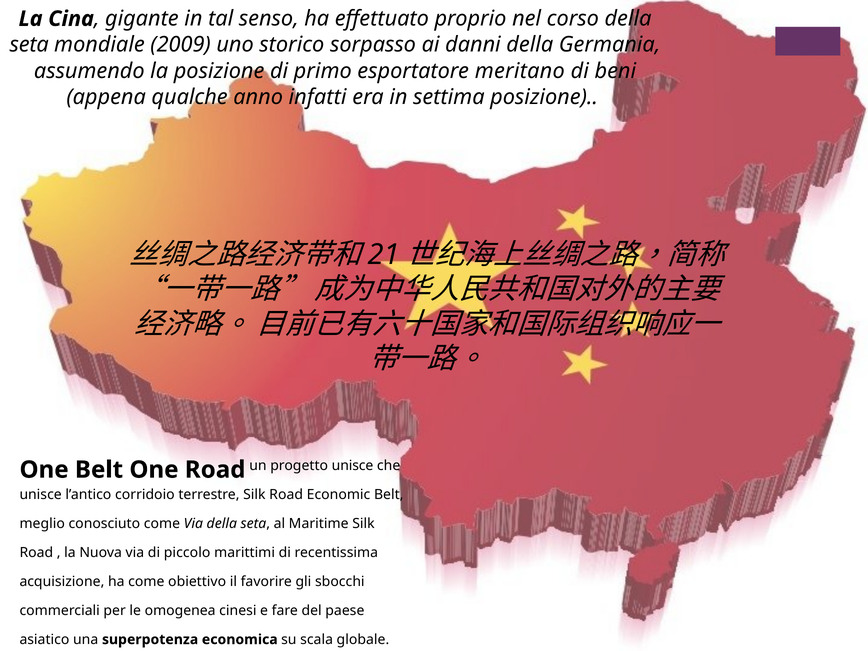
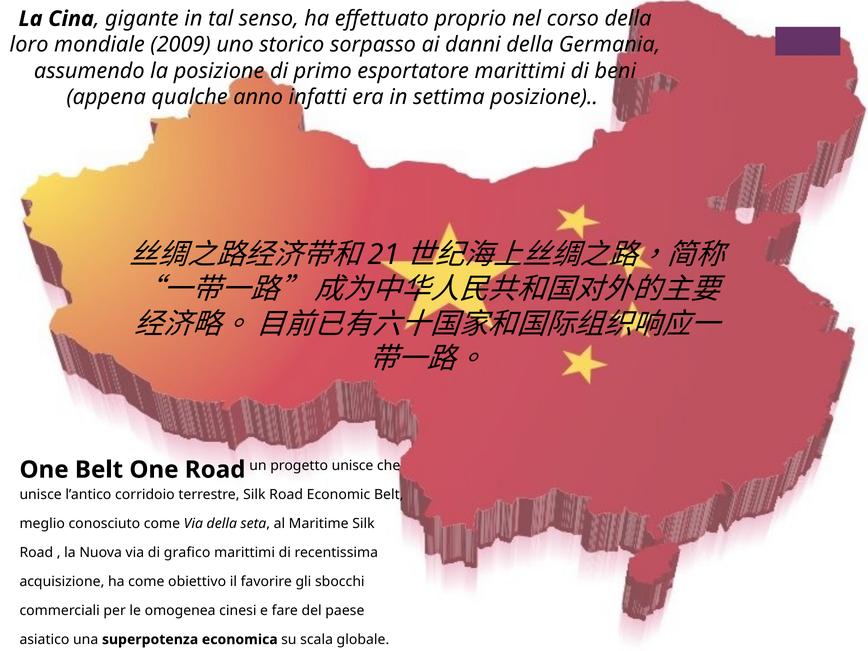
seta at (29, 45): seta -> loro
esportatore meritano: meritano -> marittimi
piccolo: piccolo -> grafico
